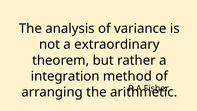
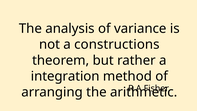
extraordinary: extraordinary -> constructions
